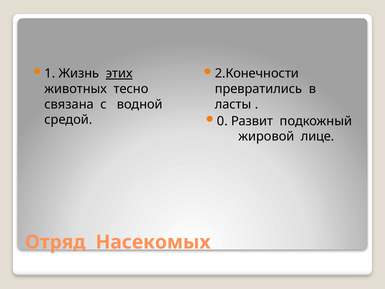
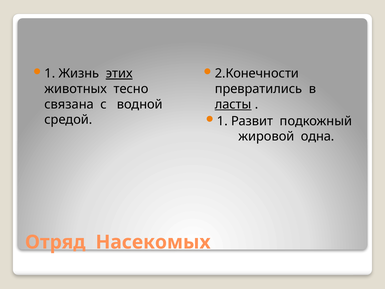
ласты underline: none -> present
0 at (222, 121): 0 -> 1
лице: лице -> одна
